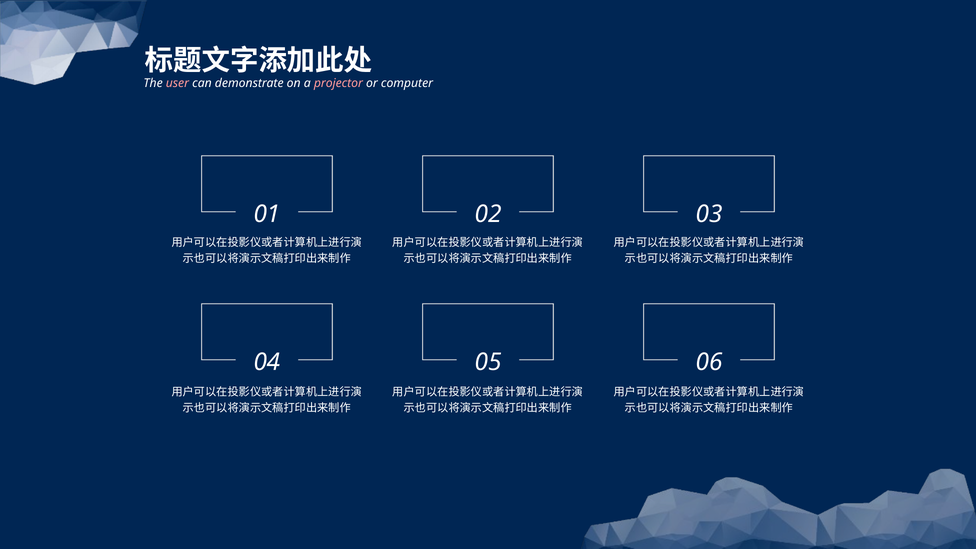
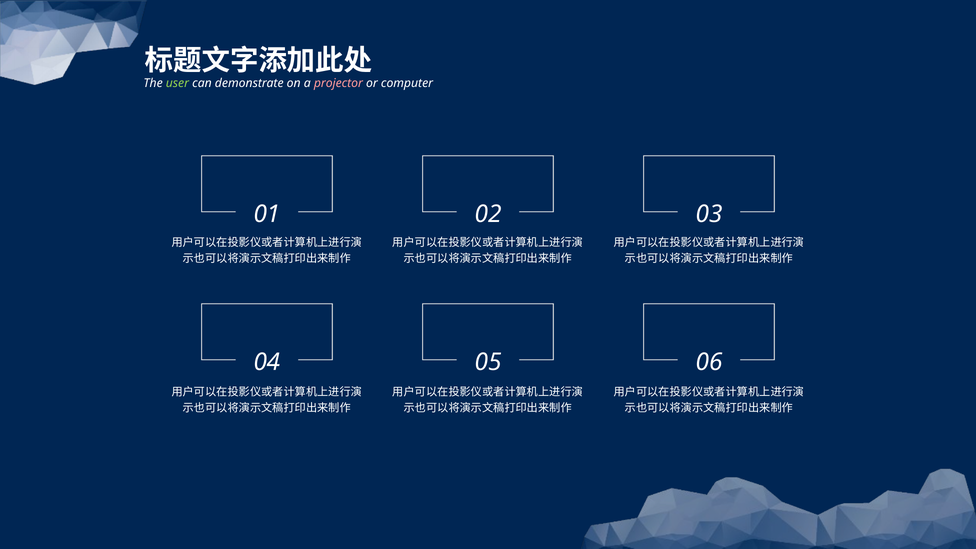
user colour: pink -> light green
